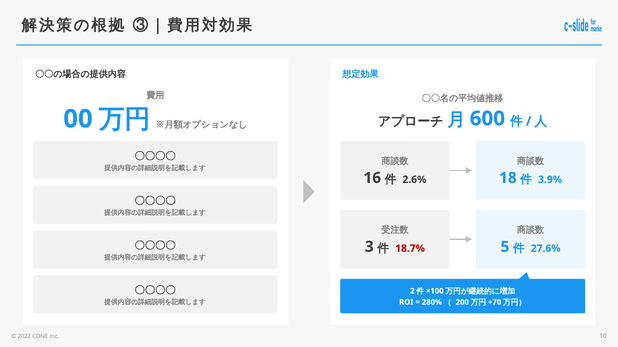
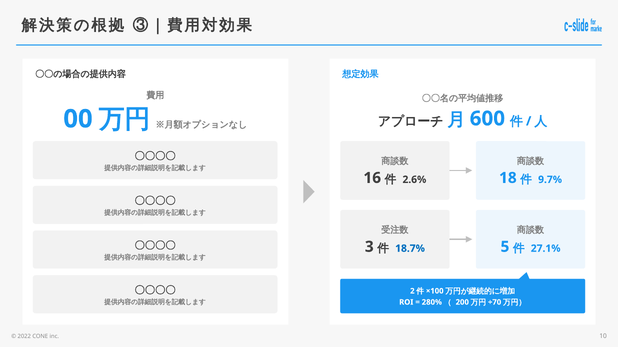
3.9%: 3.9% -> 9.7%
18.7% colour: red -> blue
27.6%: 27.6% -> 27.1%
